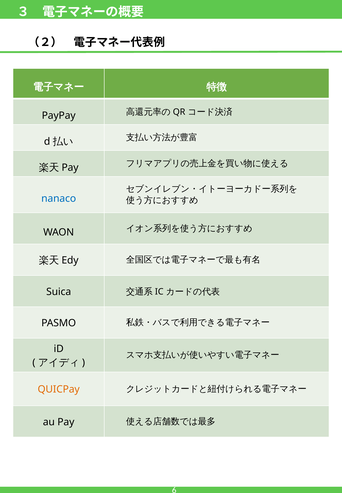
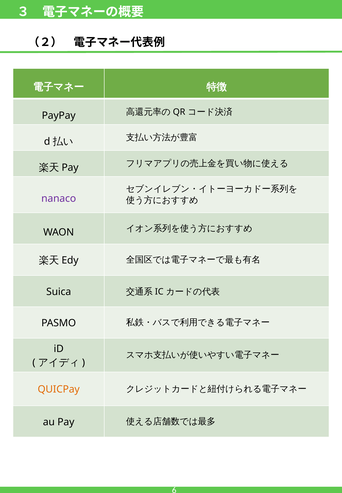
nanaco colour: blue -> purple
